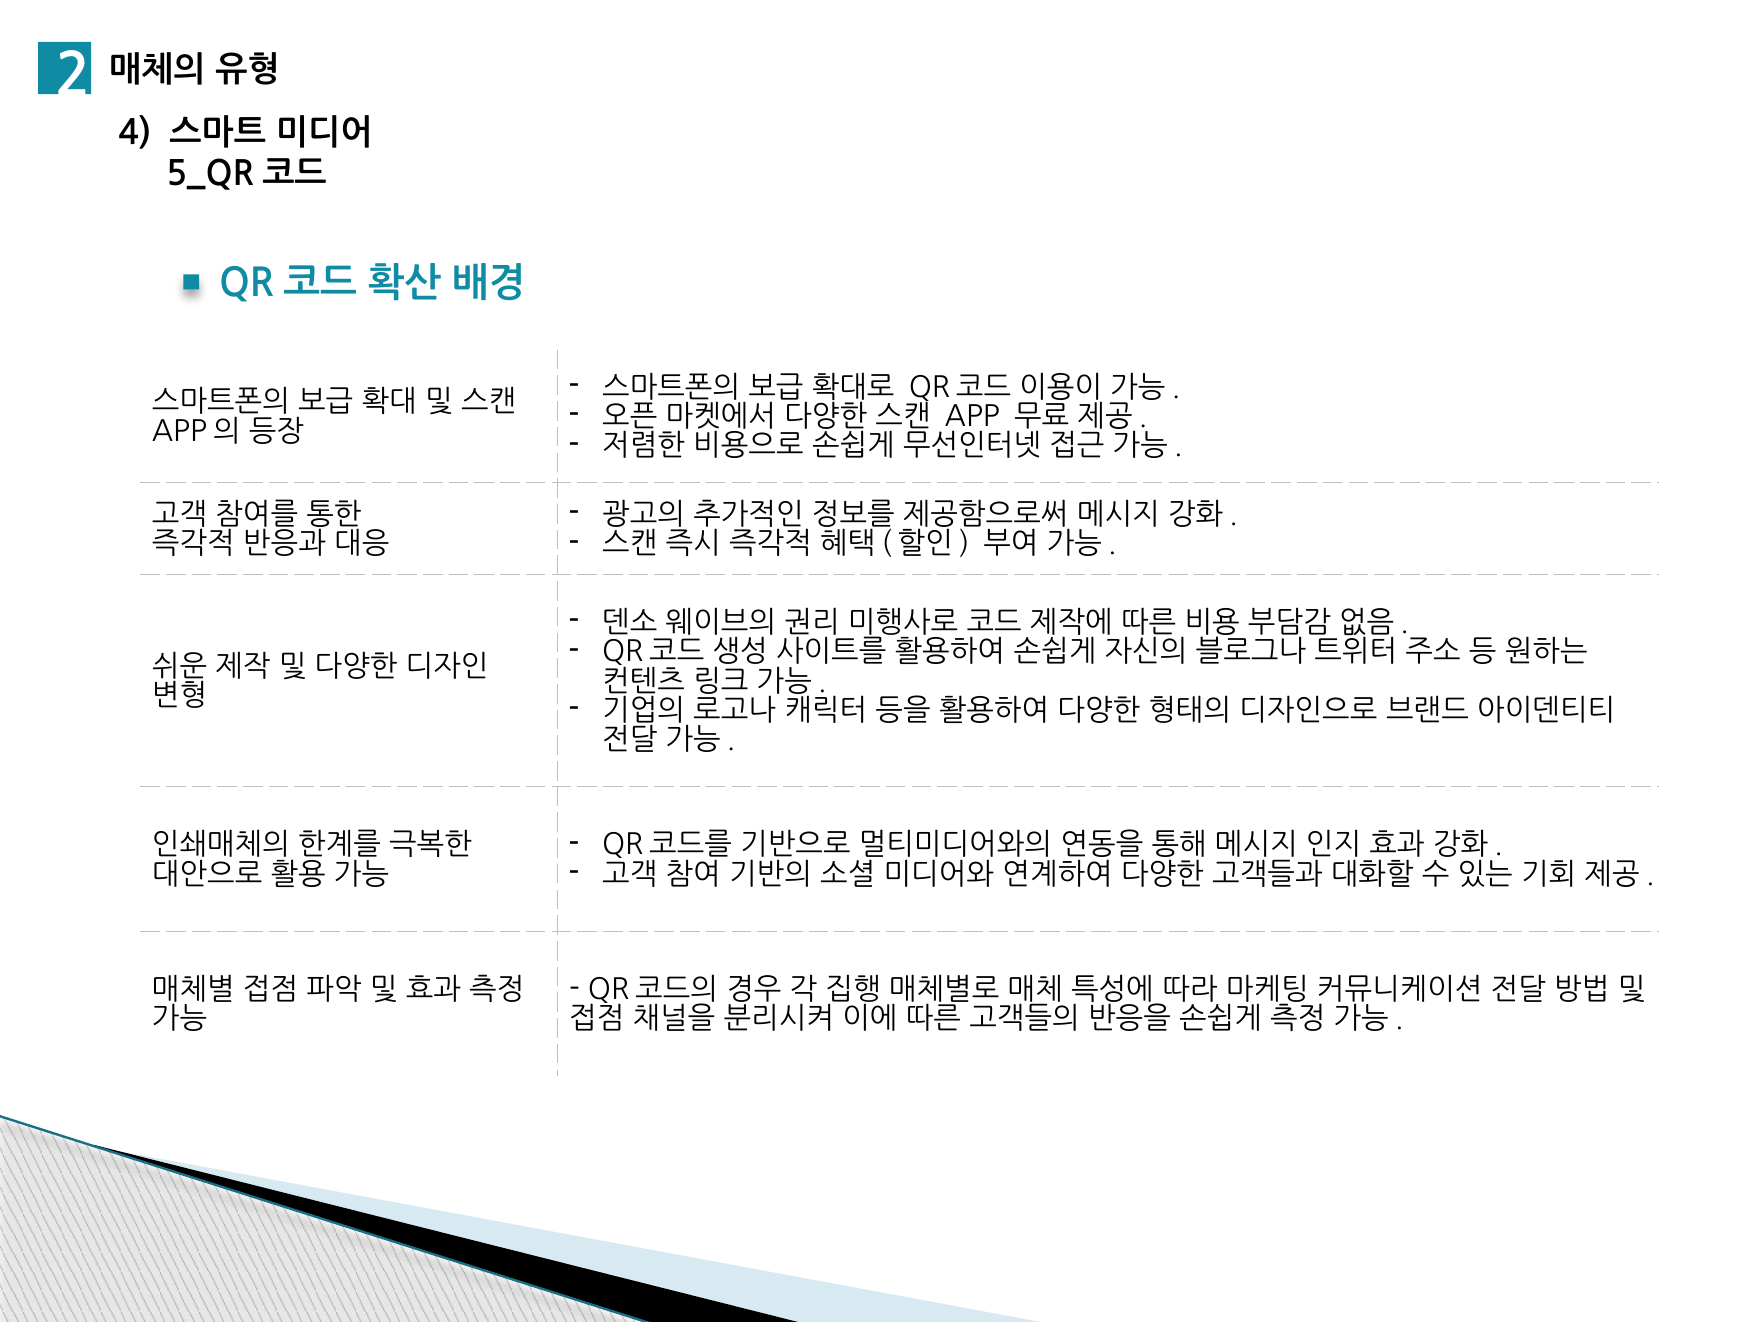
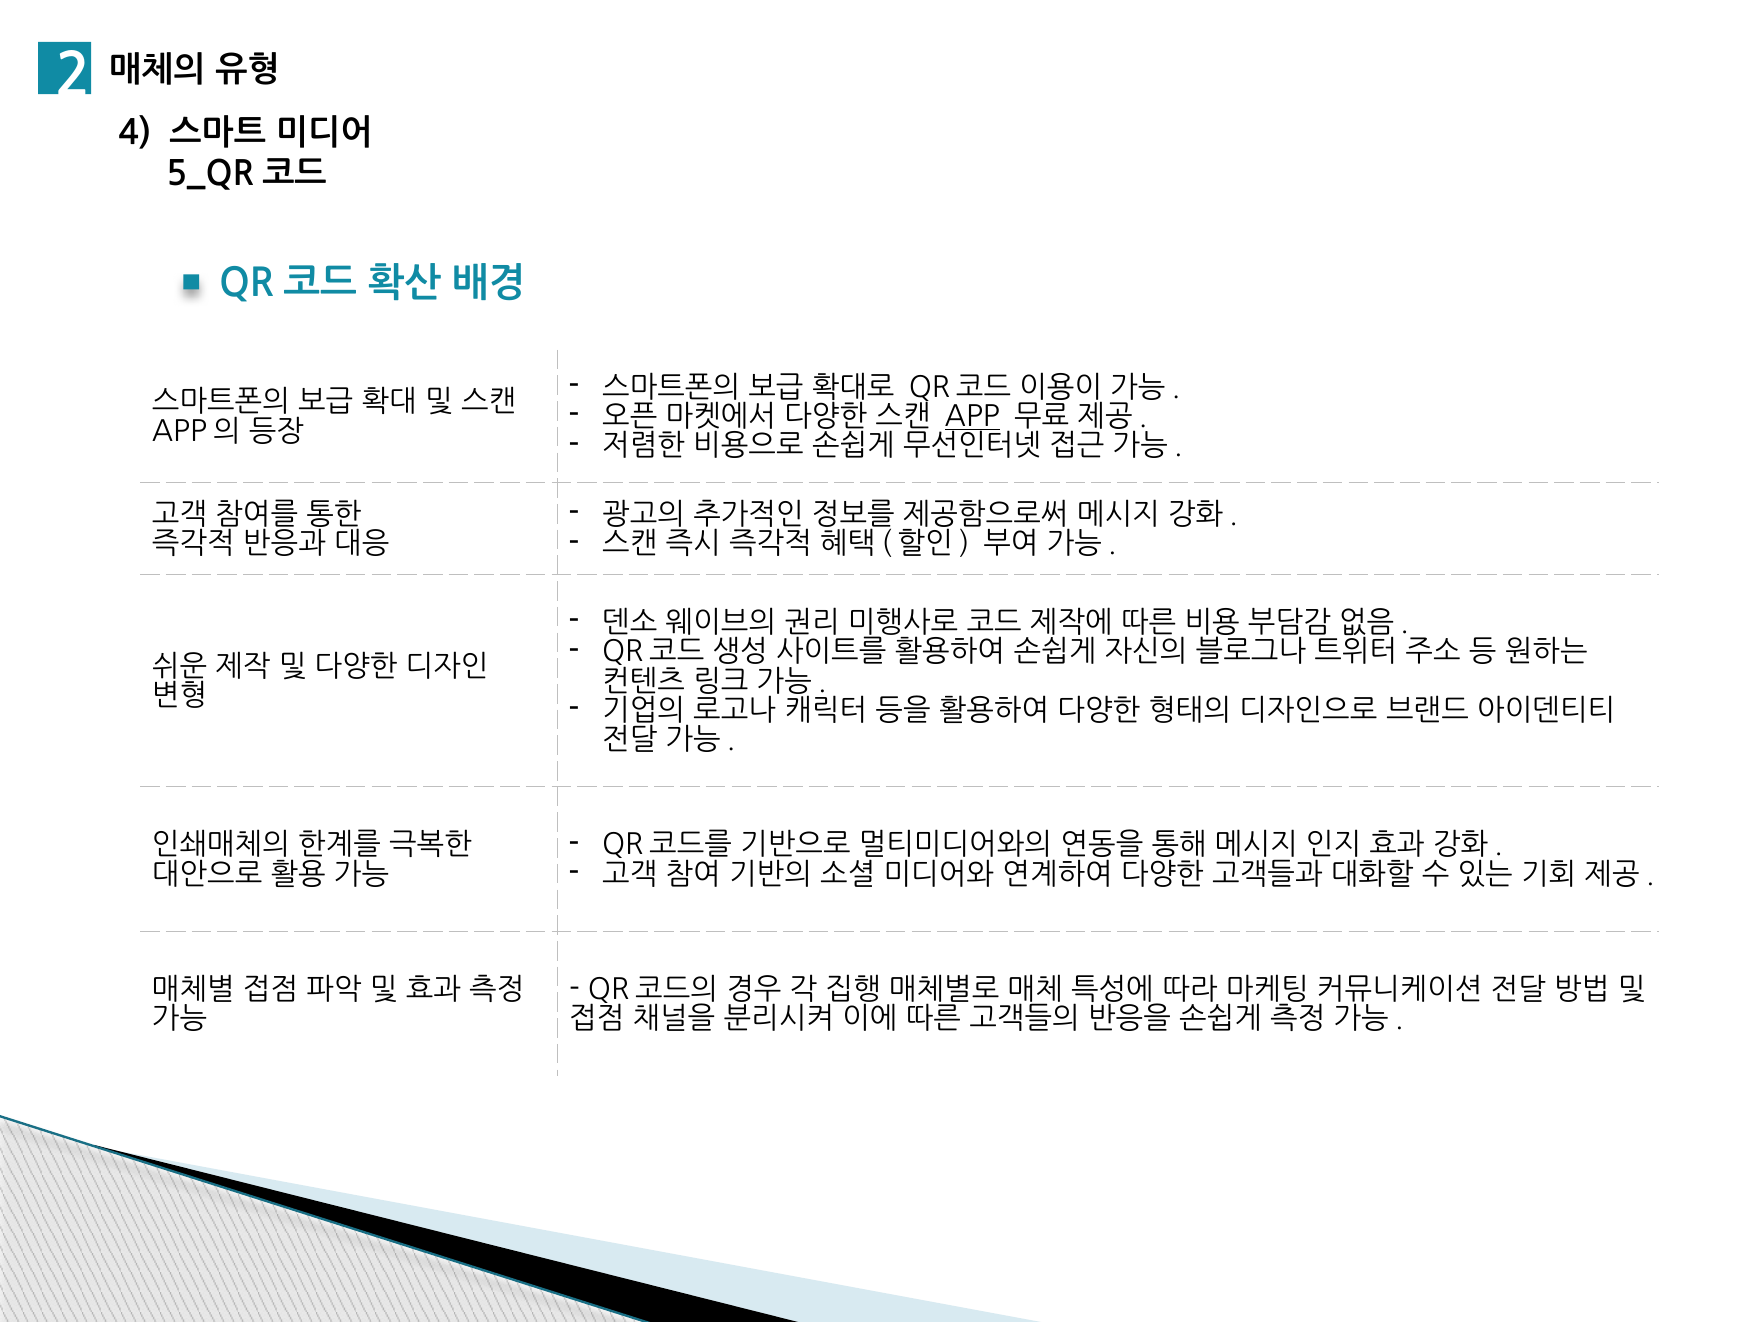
APP underline: none -> present
